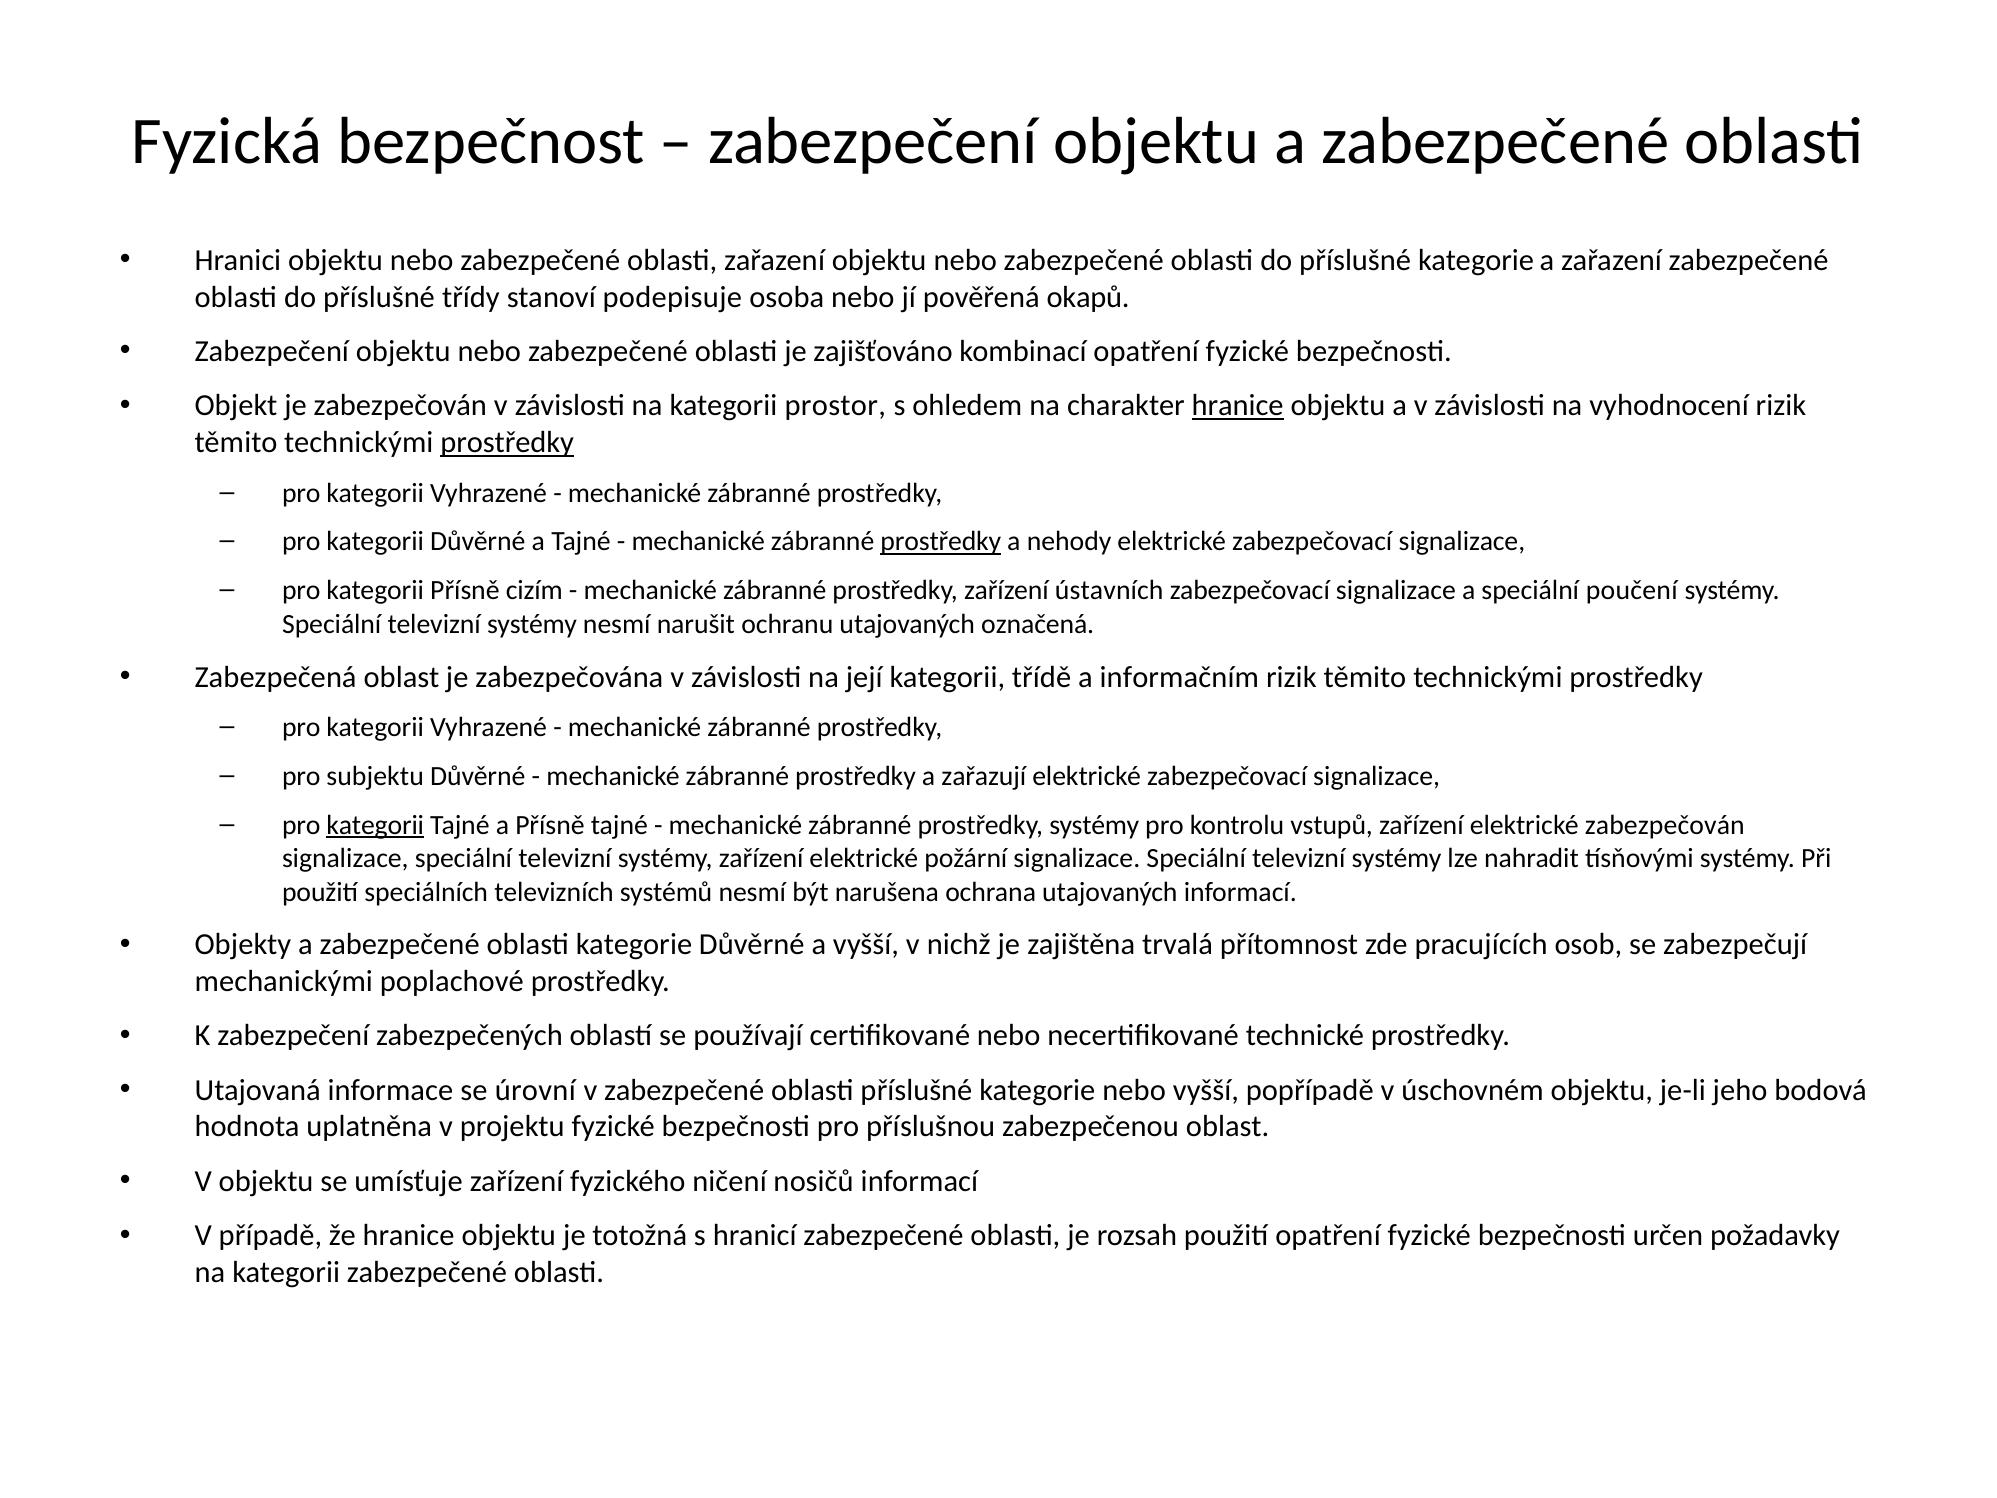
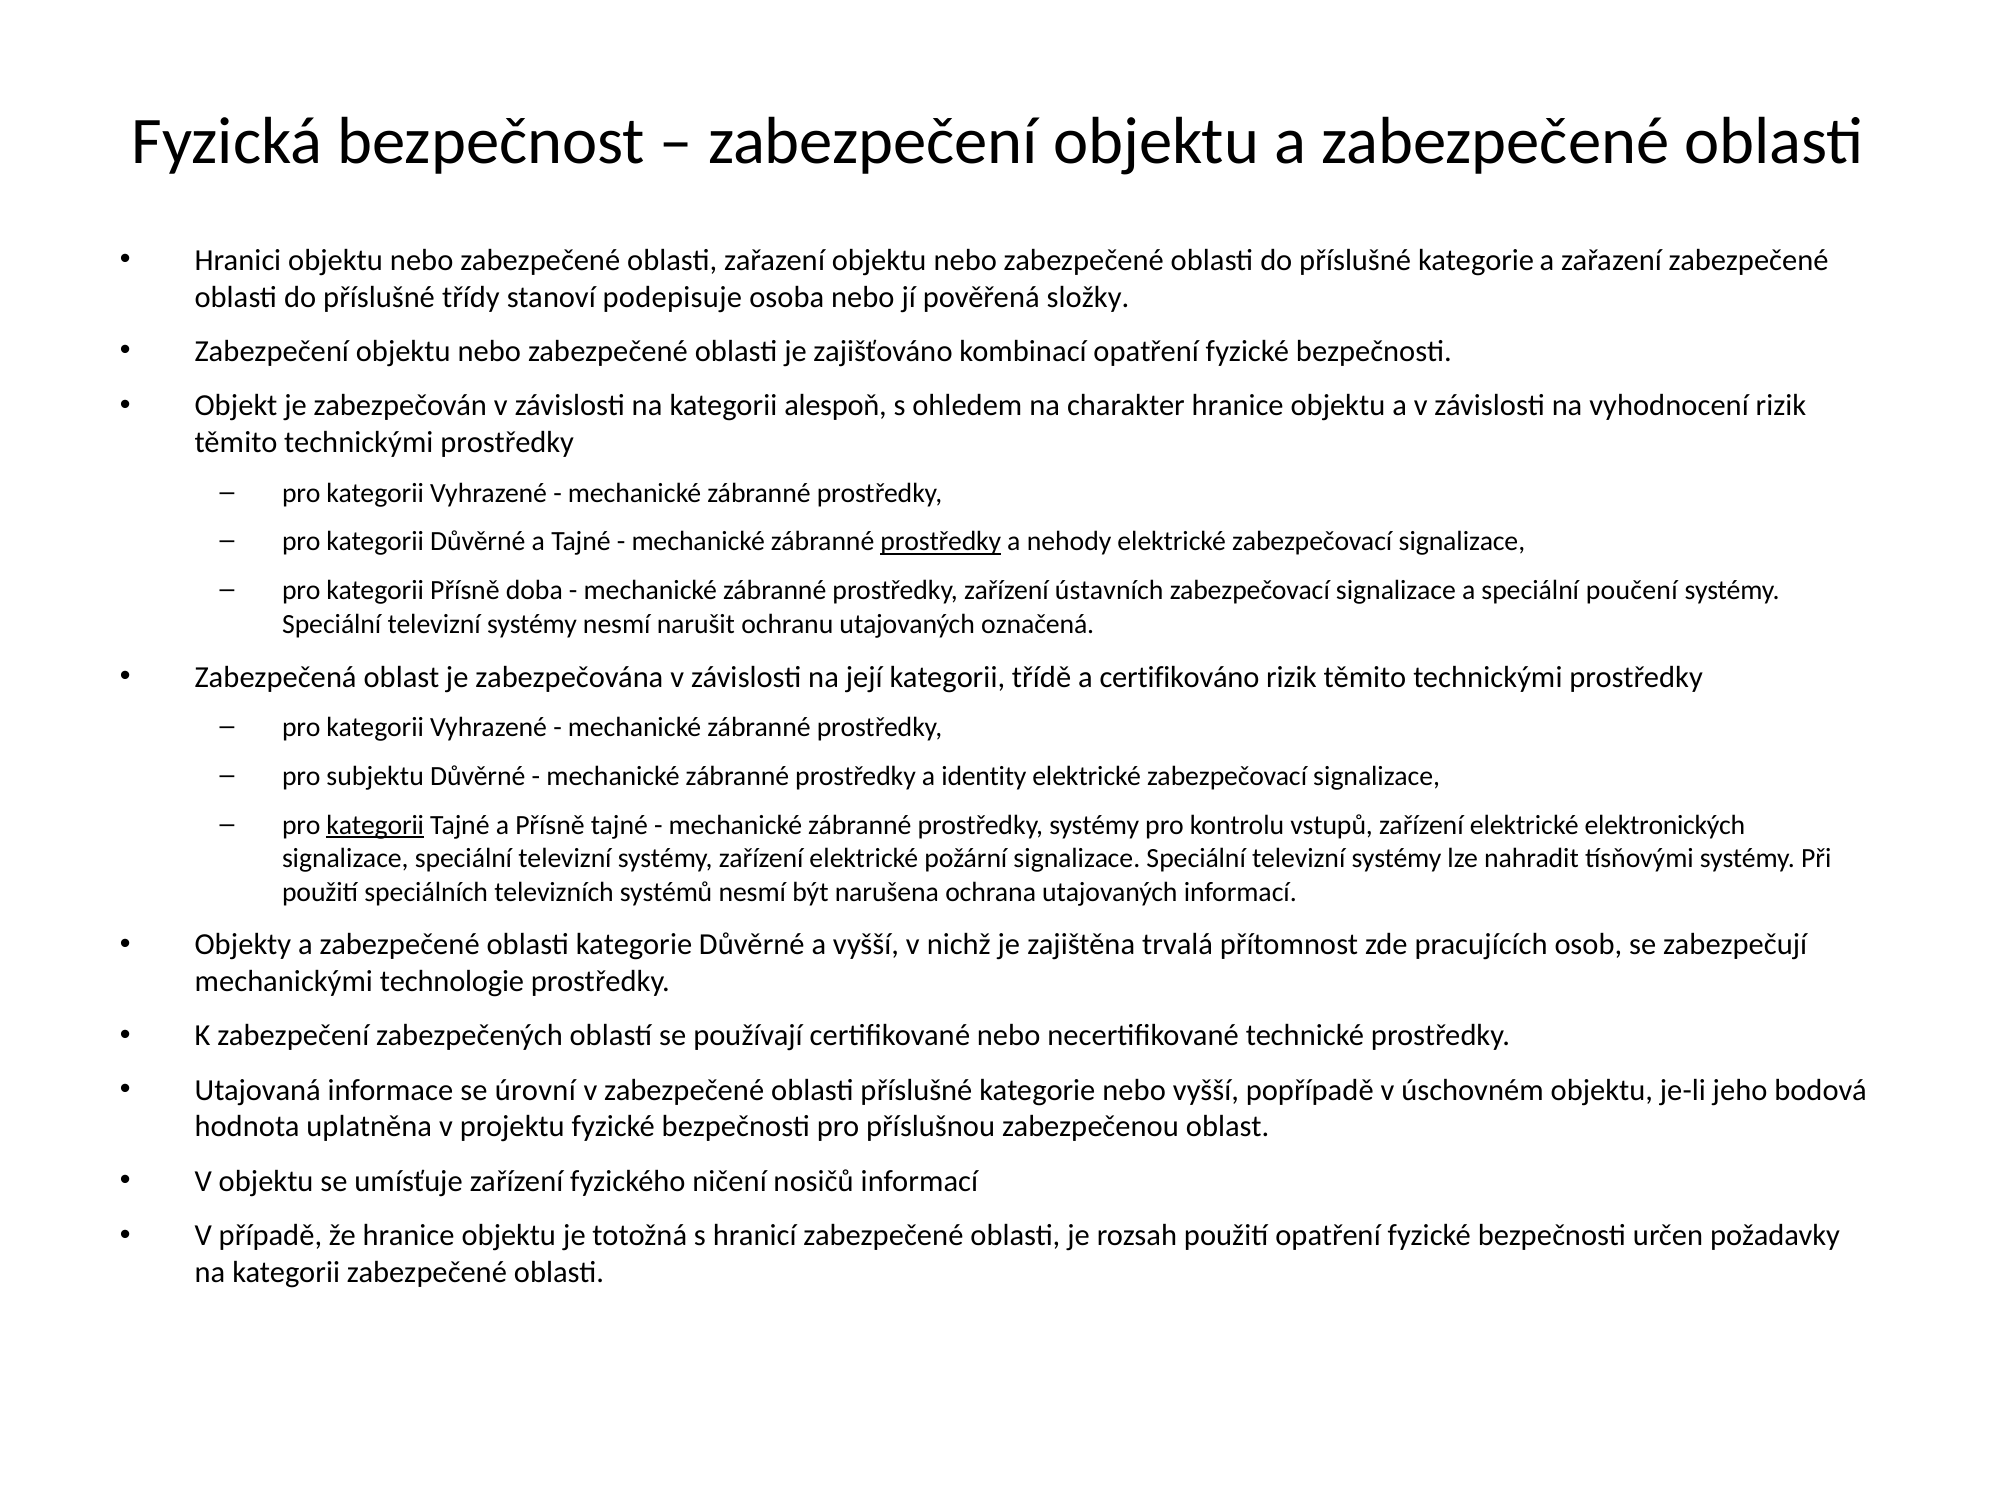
okapů: okapů -> složky
prostor: prostor -> alespoň
hranice at (1238, 406) underline: present -> none
prostředky at (507, 442) underline: present -> none
cizím: cizím -> doba
informačním: informačním -> certifikováno
zařazují: zařazují -> identity
elektrické zabezpečován: zabezpečován -> elektronických
poplachové: poplachové -> technologie
